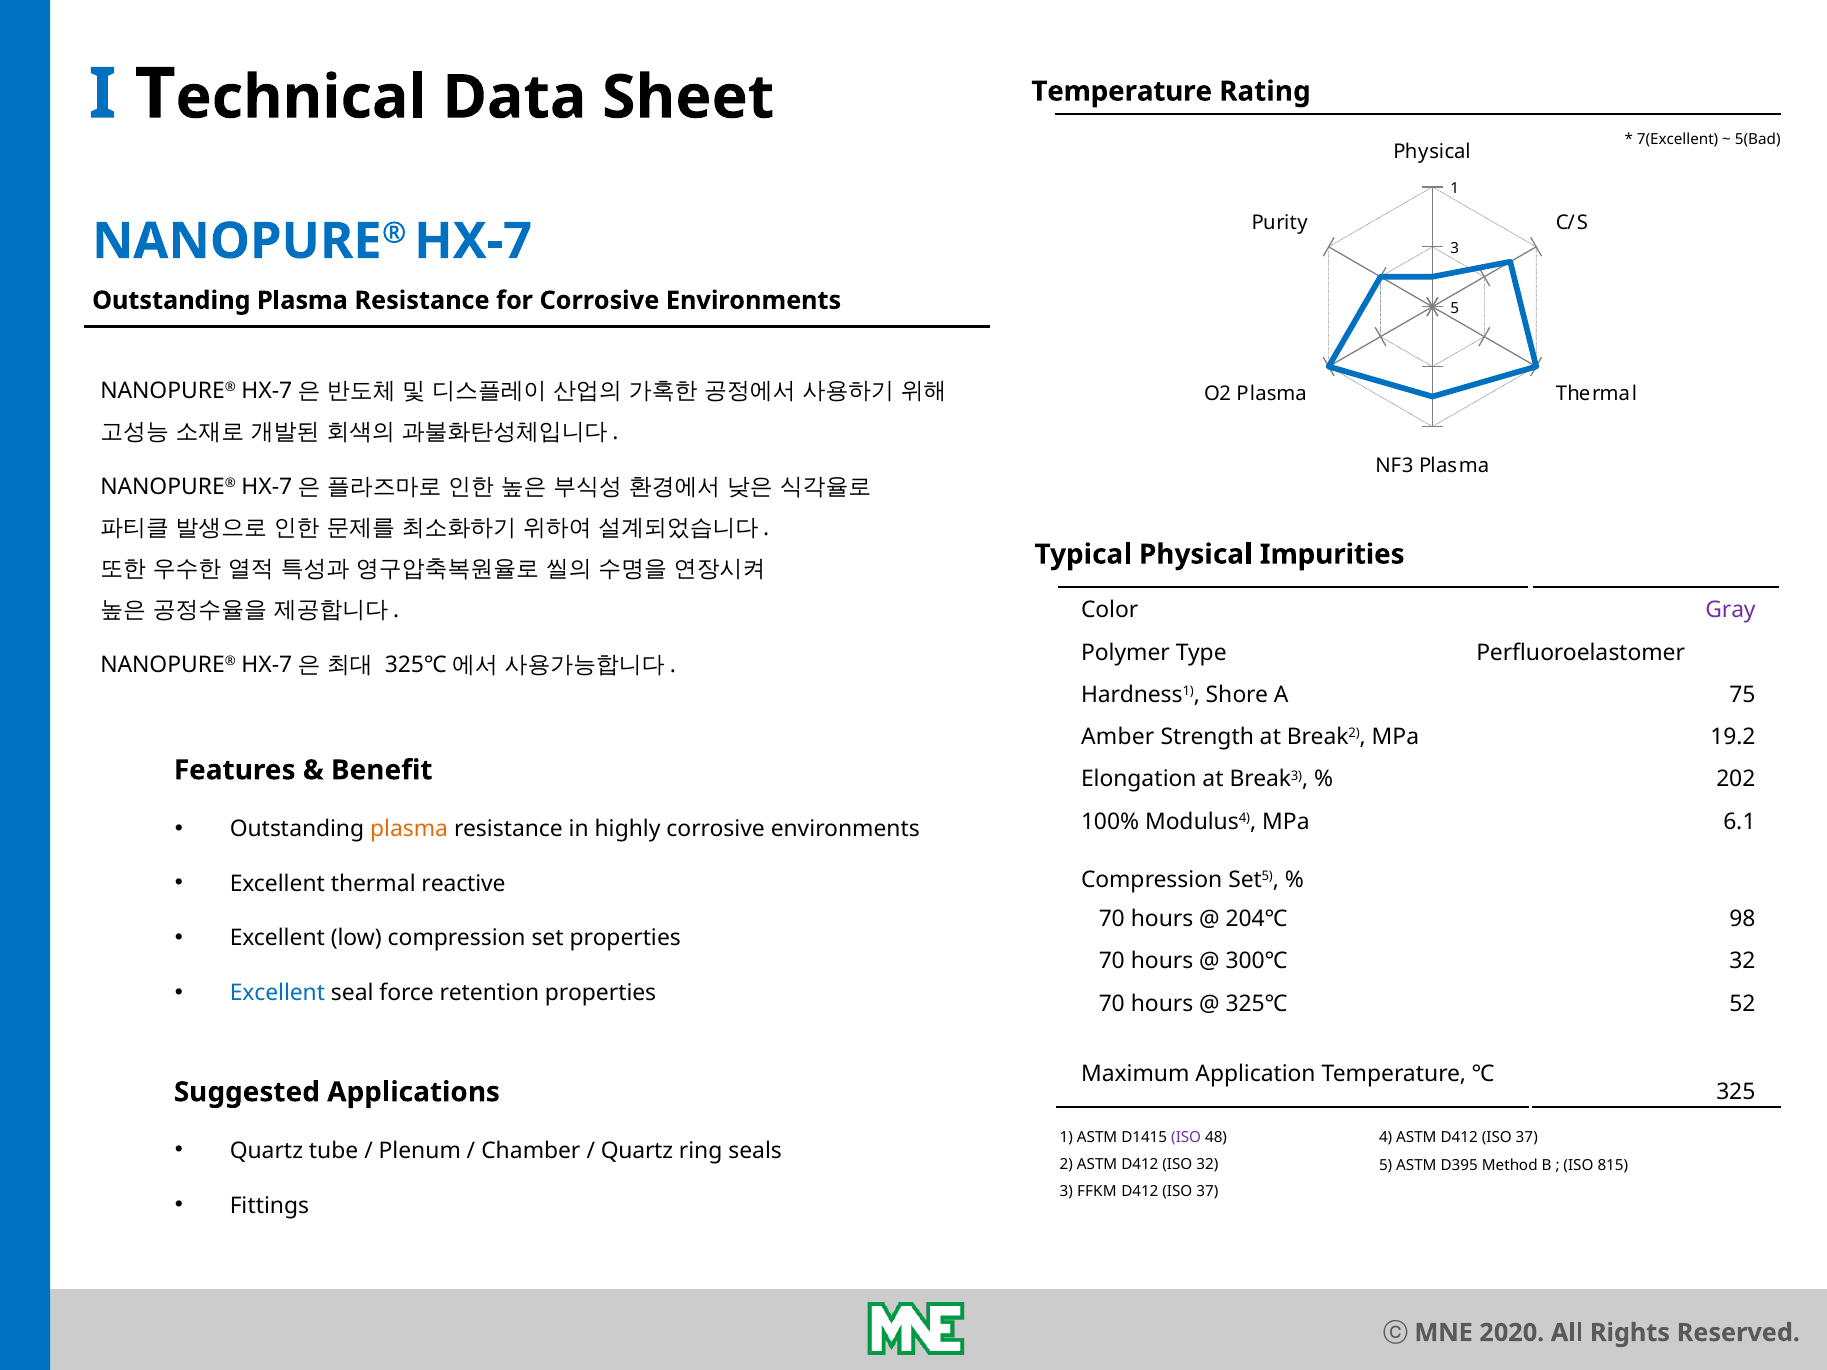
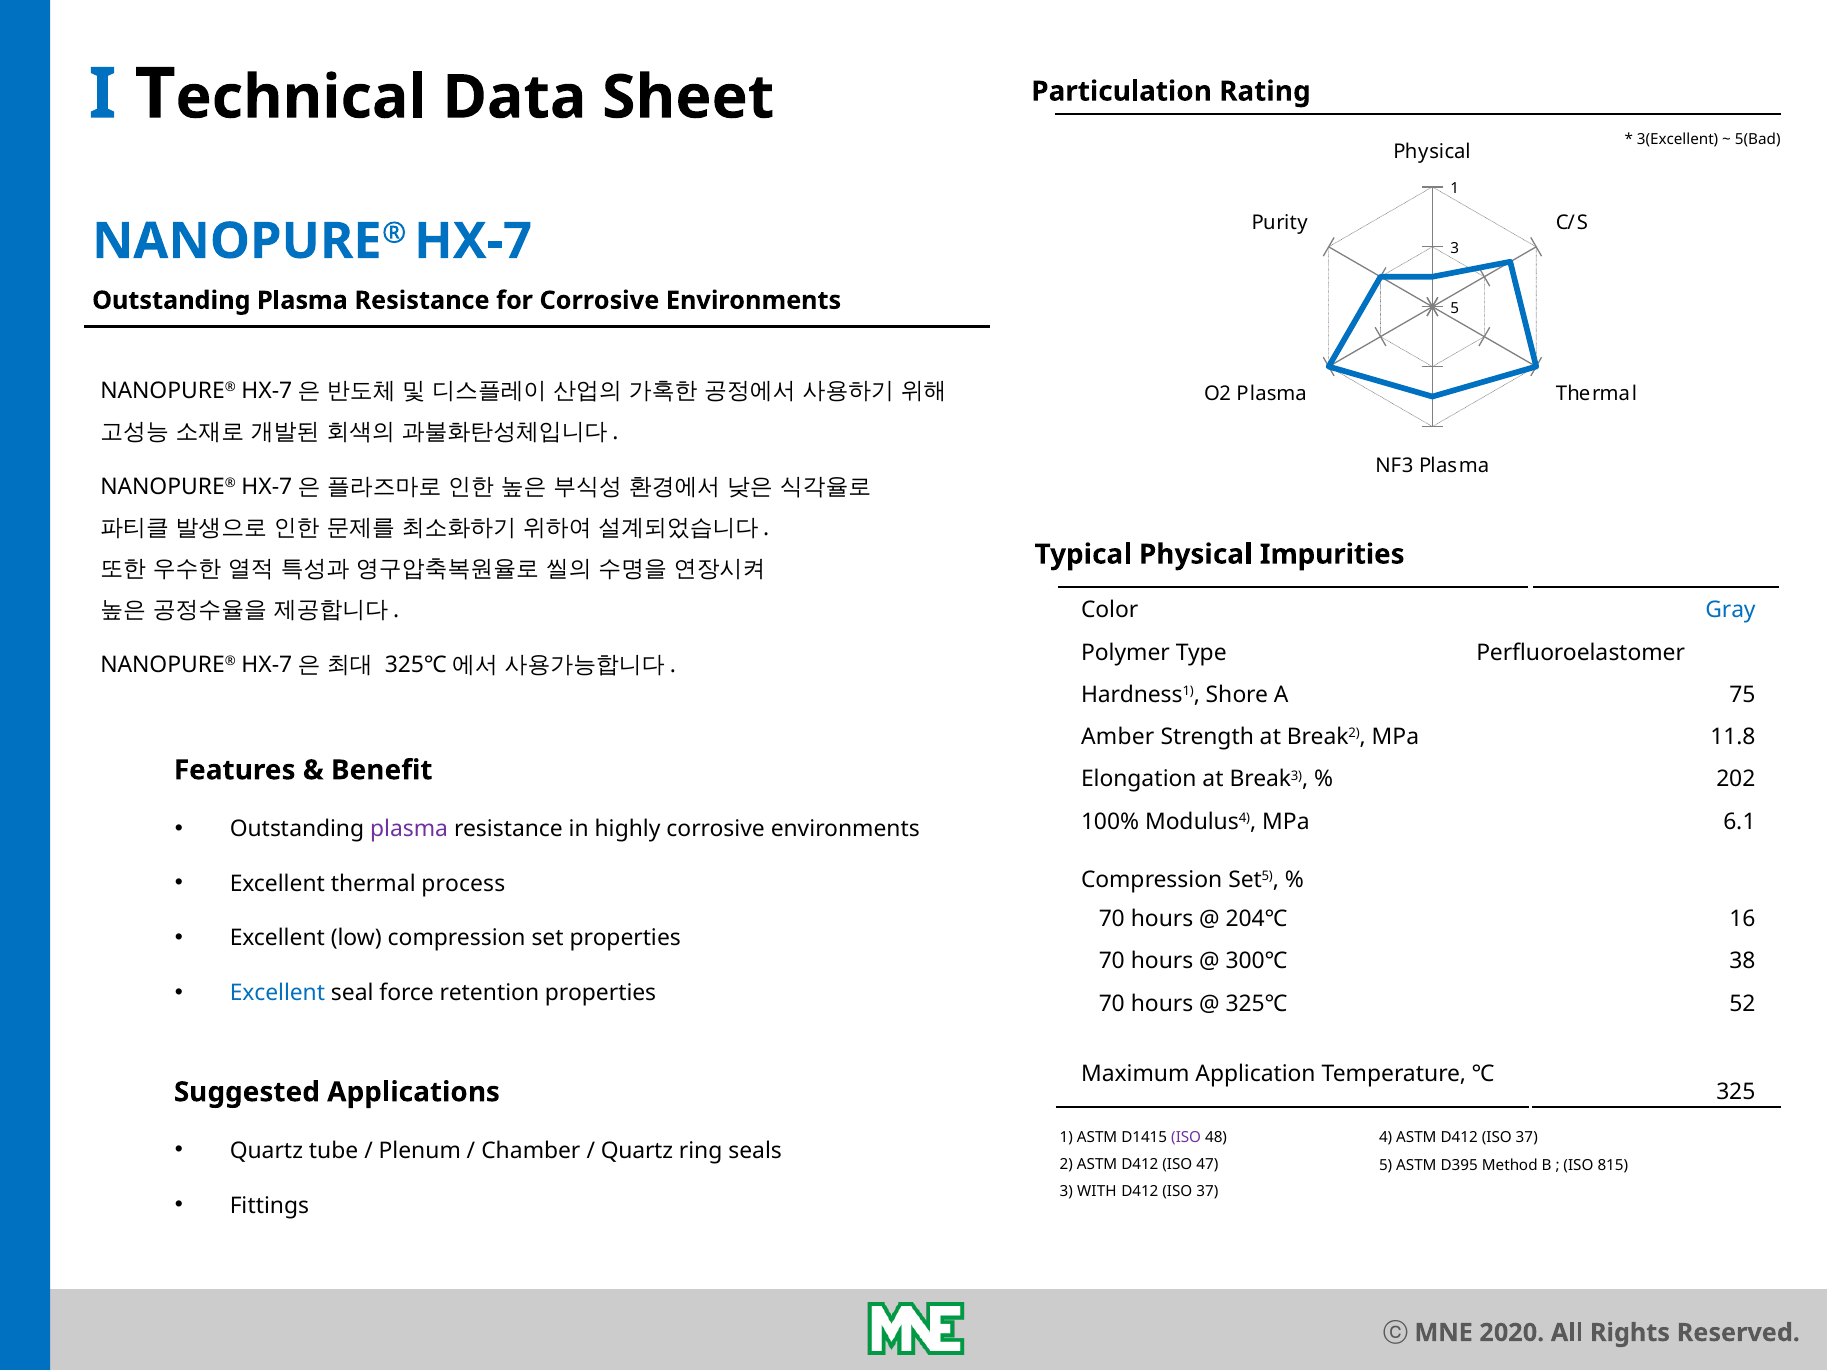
Temperature at (1122, 91): Temperature -> Particulation
7(Excellent: 7(Excellent -> 3(Excellent
Gray colour: purple -> blue
19.2: 19.2 -> 11.8
plasma at (409, 829) colour: orange -> purple
reactive: reactive -> process
98: 98 -> 16
300℃ 32: 32 -> 38
ISO 32: 32 -> 47
FFKM: FFKM -> WITH
